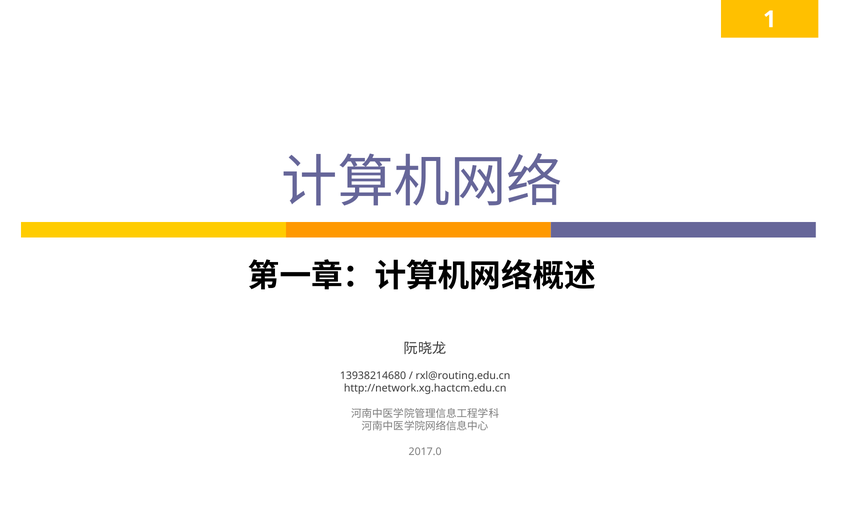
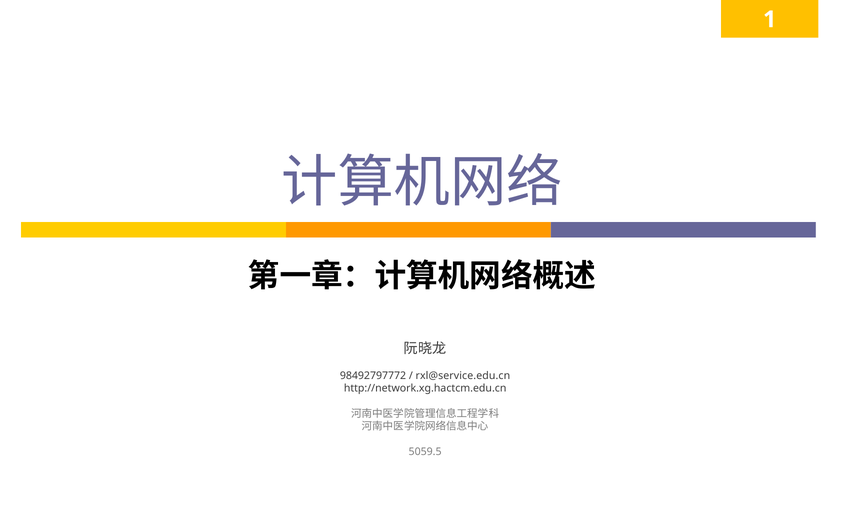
13938214680: 13938214680 -> 98492797772
rxl@routing.edu.cn: rxl@routing.edu.cn -> rxl@service.edu.cn
2017.0: 2017.0 -> 5059.5
